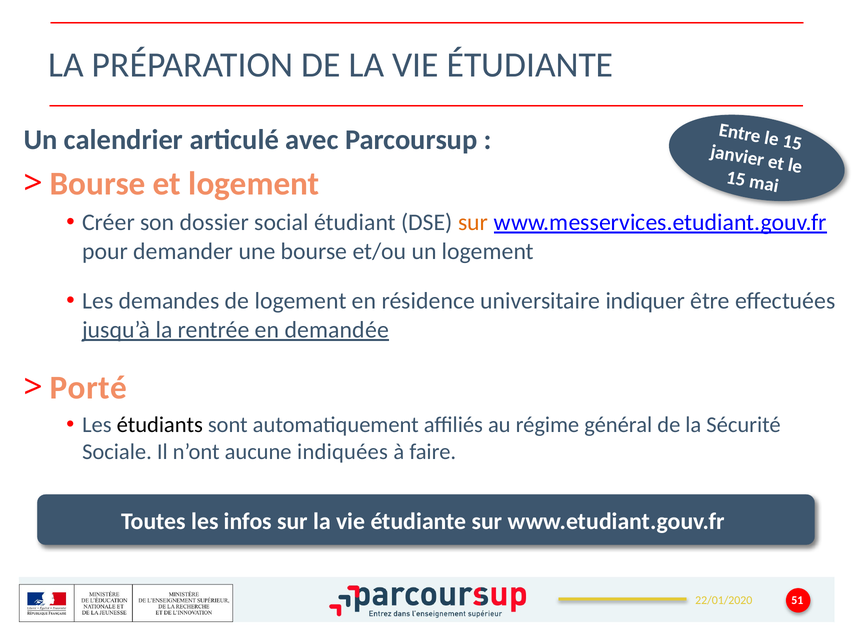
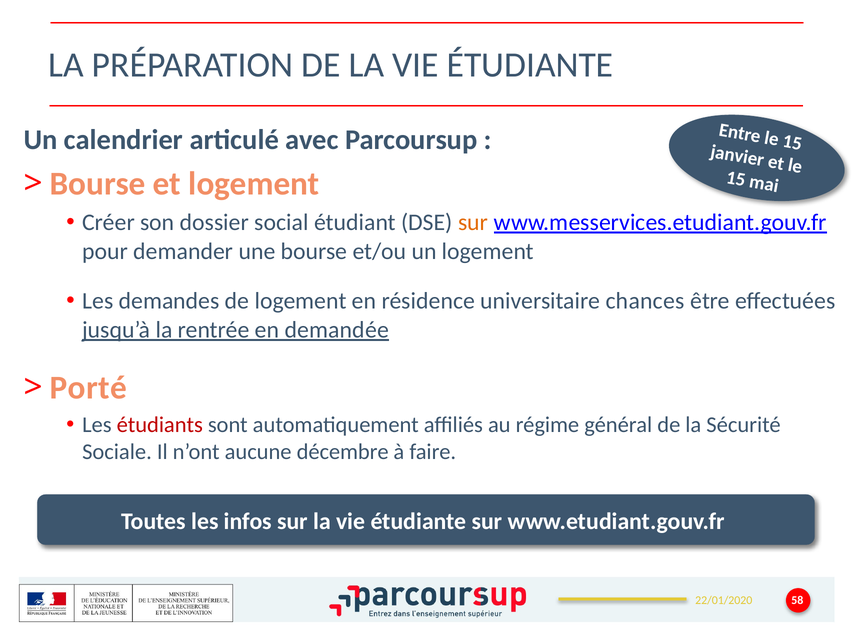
indiquer: indiquer -> chances
étudiants colour: black -> red
indiquées: indiquées -> décembre
51: 51 -> 58
